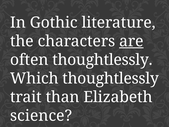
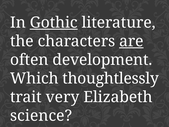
Gothic underline: none -> present
often thoughtlessly: thoughtlessly -> development
than: than -> very
